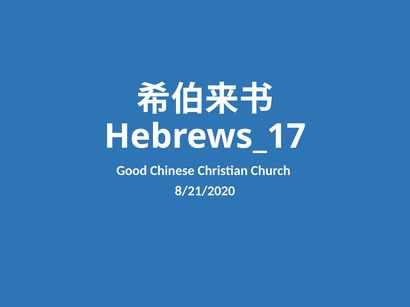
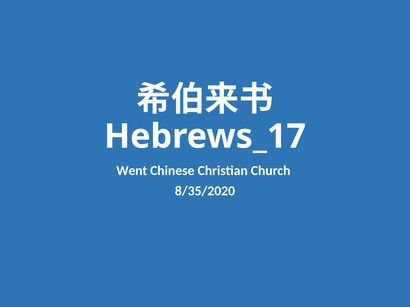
Good: Good -> Went
8/21/2020: 8/21/2020 -> 8/35/2020
